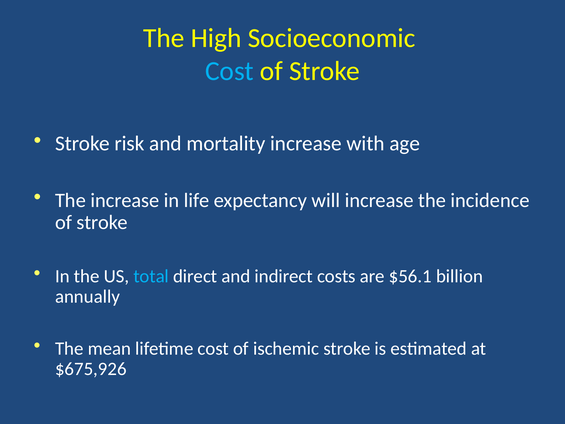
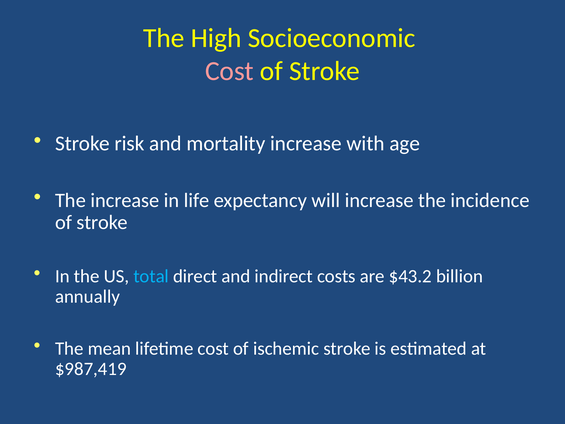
Cost at (229, 71) colour: light blue -> pink
$56.1: $56.1 -> $43.2
$675,926: $675,926 -> $987,419
